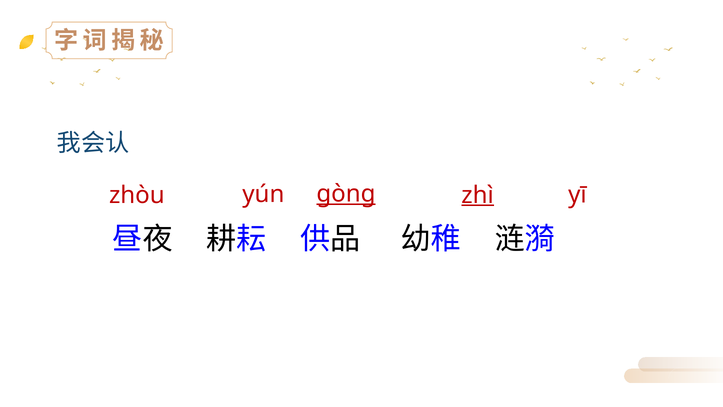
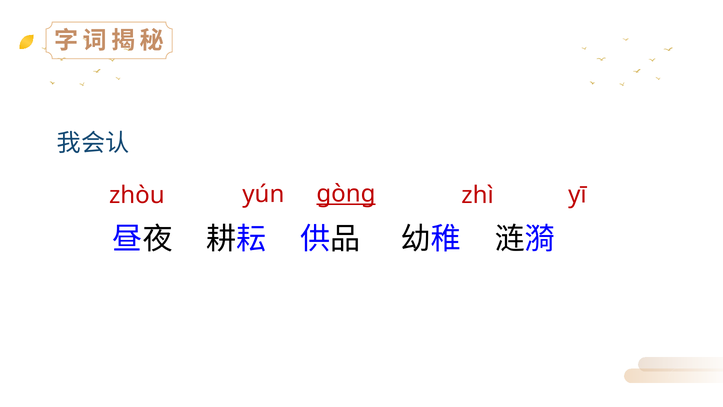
zhì underline: present -> none
